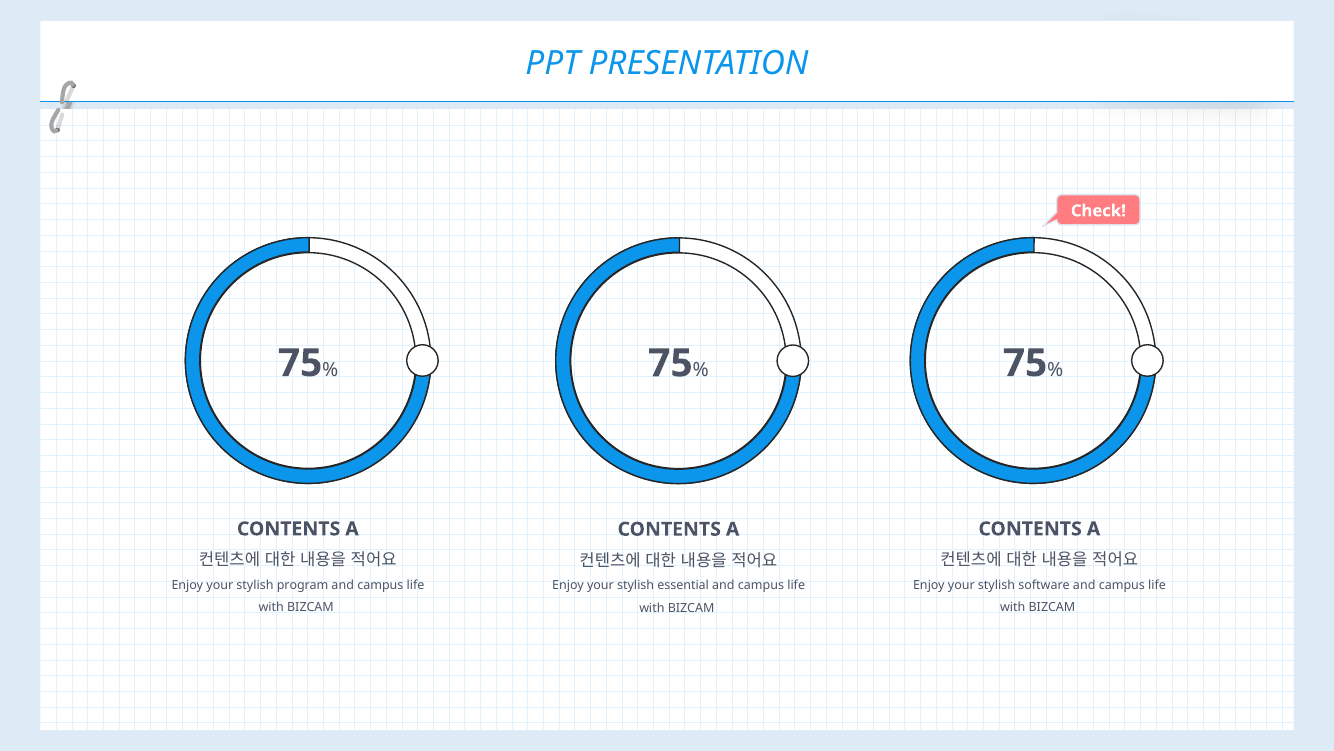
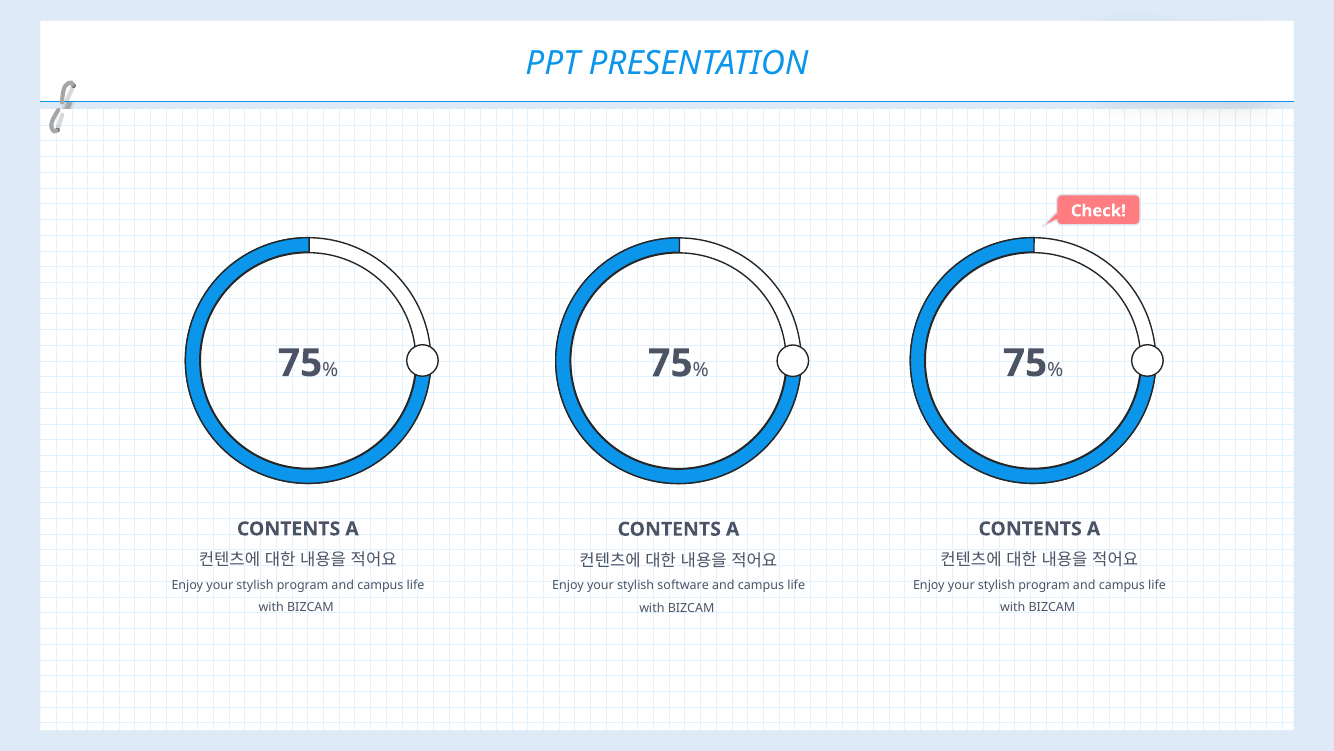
software at (1044, 585): software -> program
essential: essential -> software
